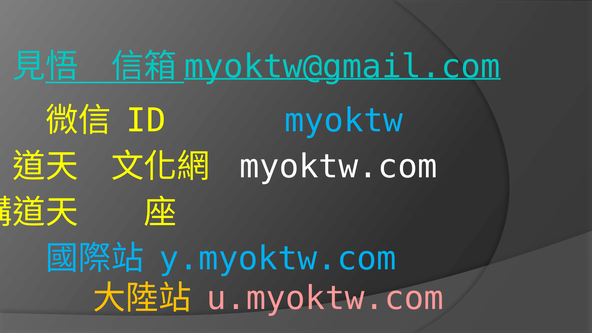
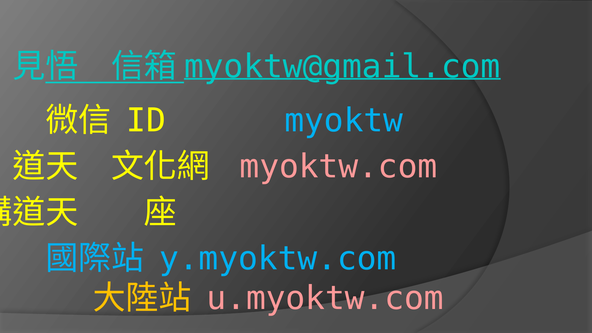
myoktw.com colour: white -> pink
